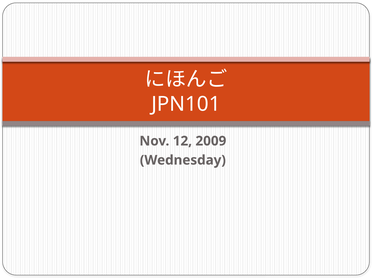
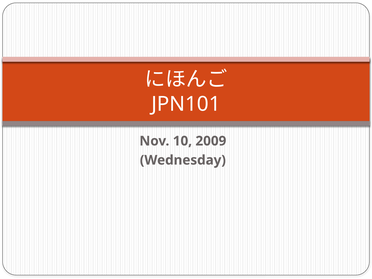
12: 12 -> 10
